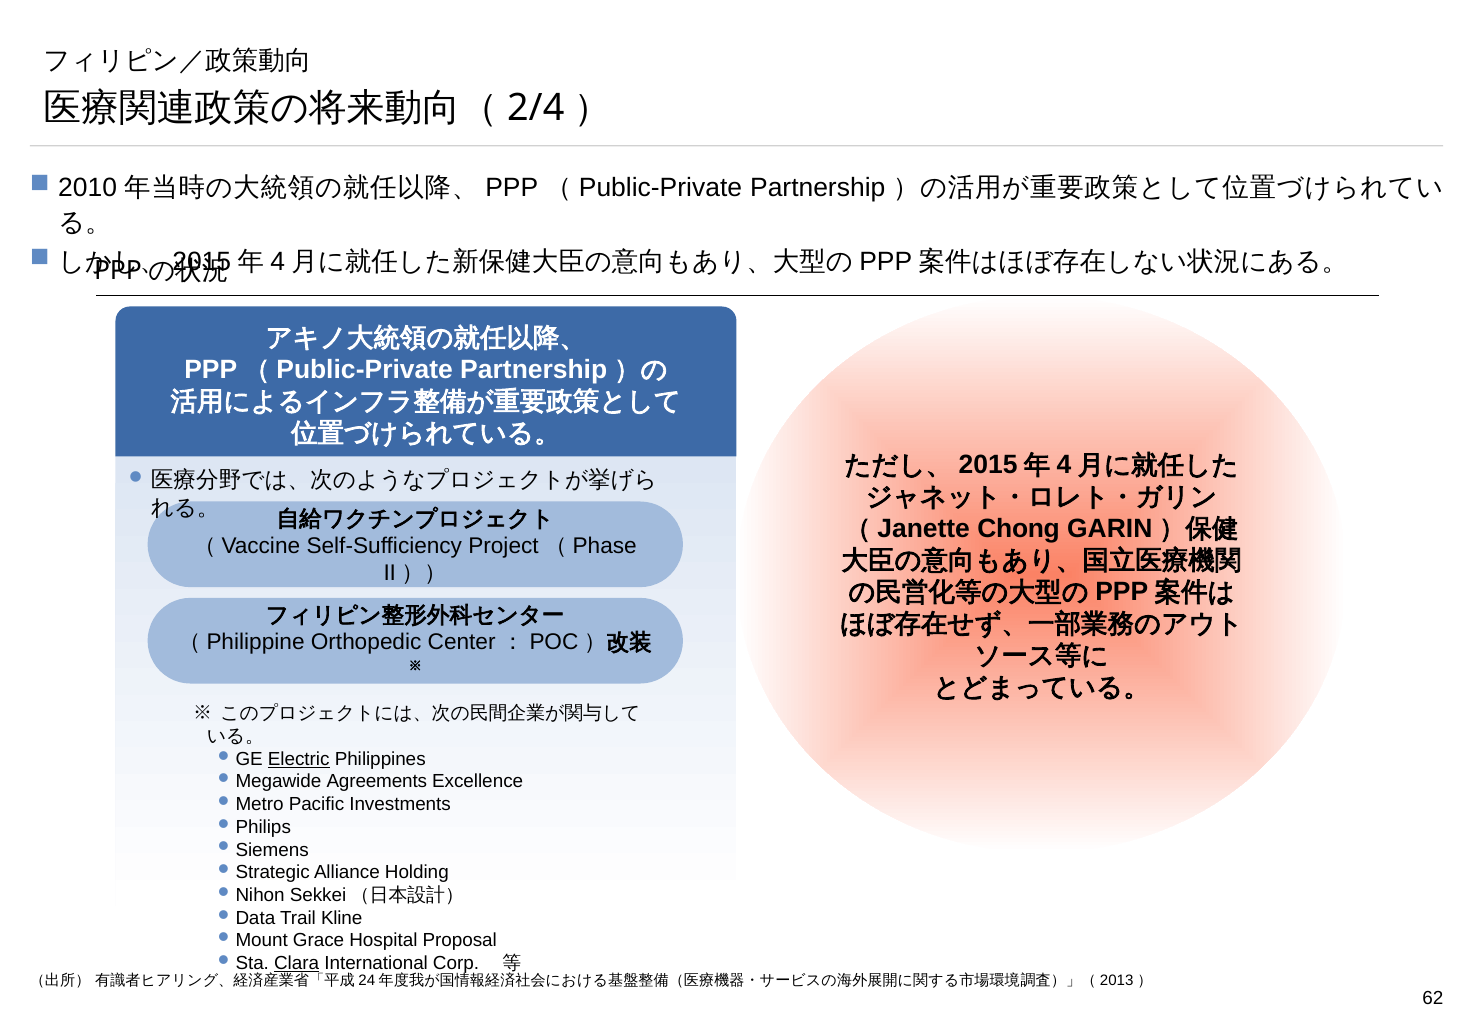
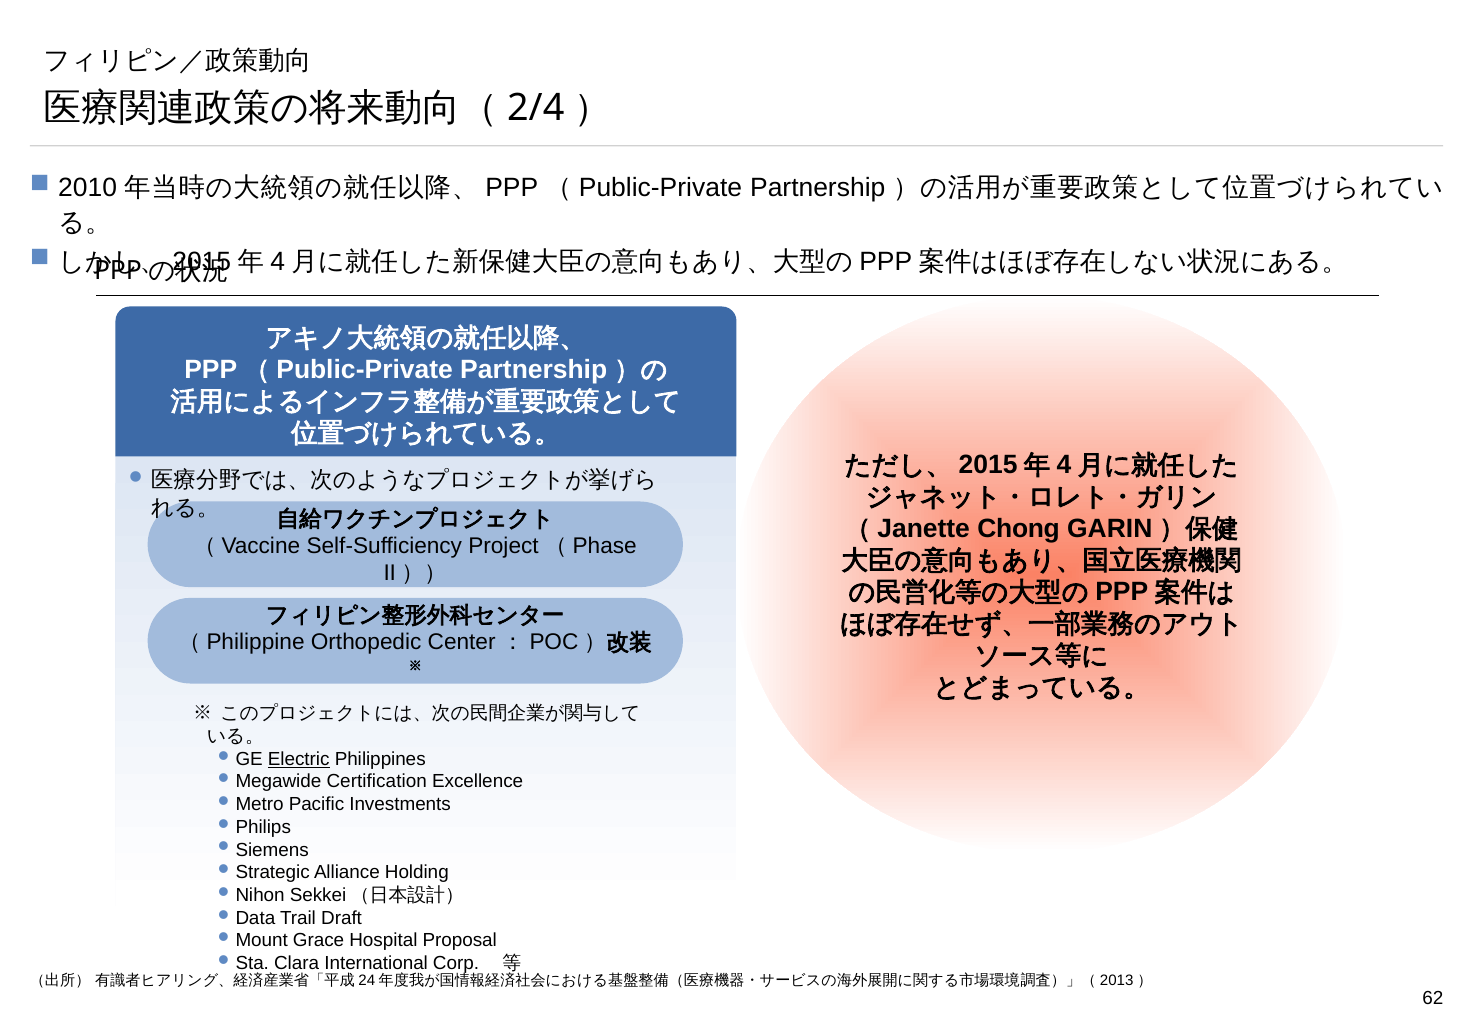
Agreements: Agreements -> Certification
Kline: Kline -> Draft
Clara underline: present -> none
